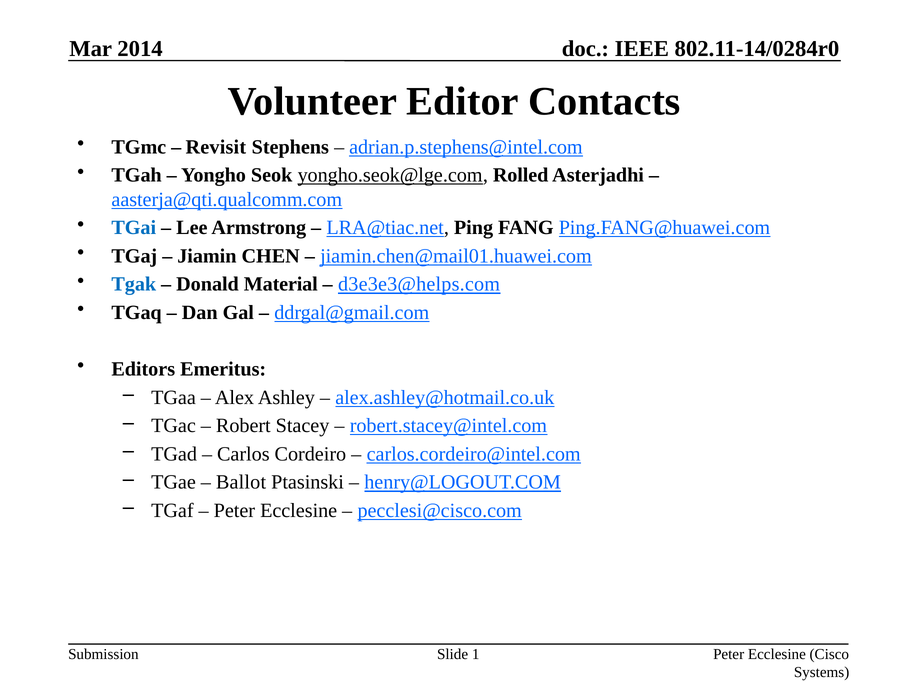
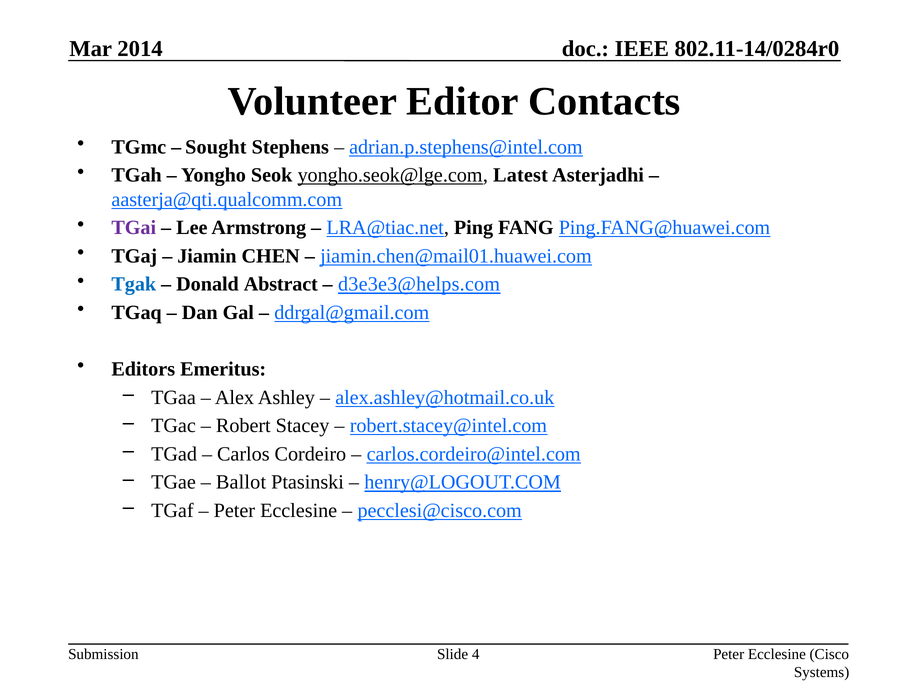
Revisit: Revisit -> Sought
Rolled: Rolled -> Latest
TGai colour: blue -> purple
Material: Material -> Abstract
1: 1 -> 4
